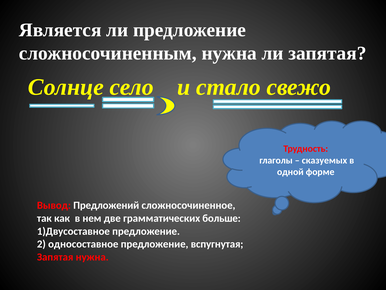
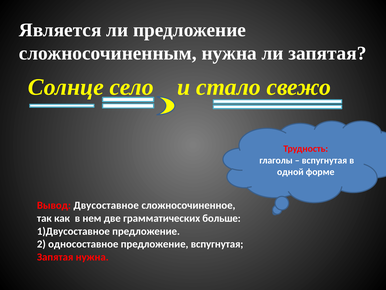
сказуемых at (324, 160): сказуемых -> вспугнутая
Предложений: Предложений -> Двусоставное
